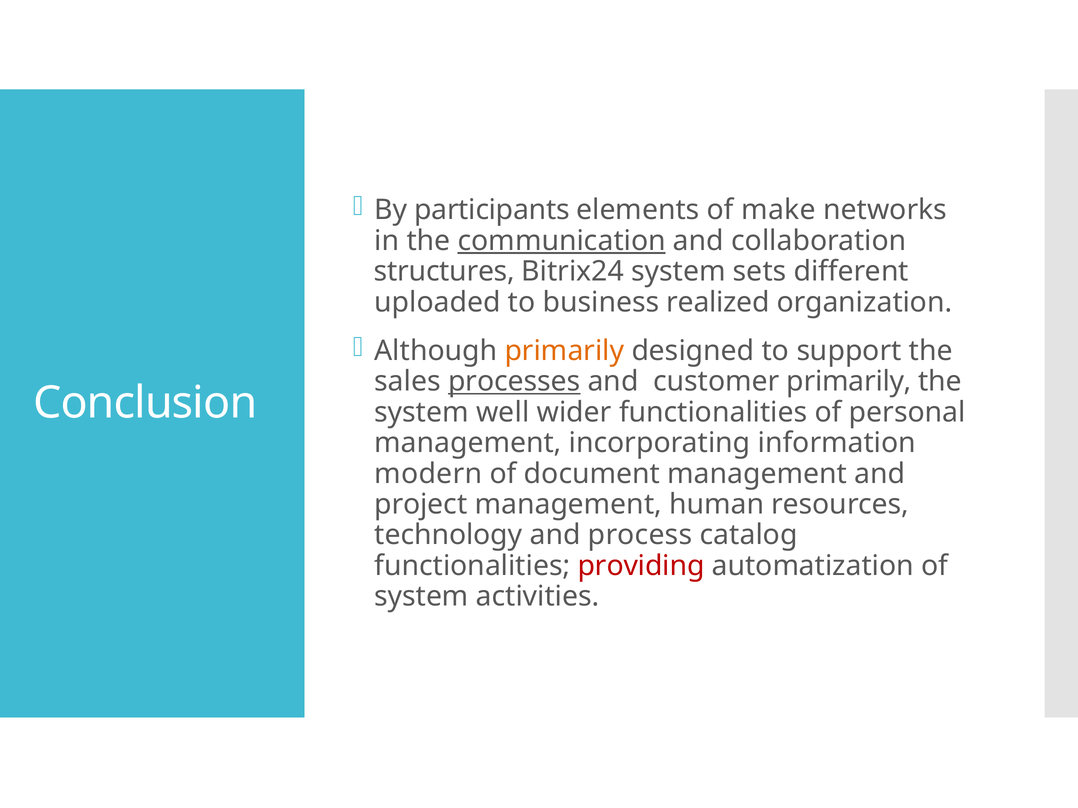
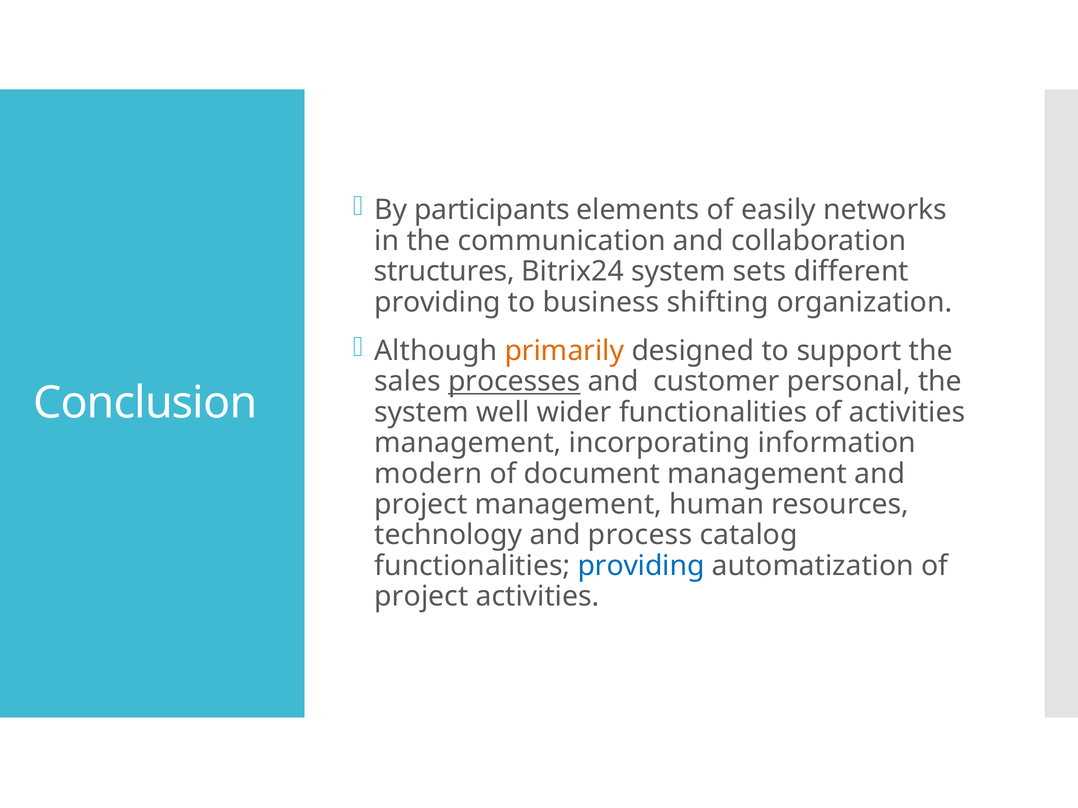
make: make -> easily
communication underline: present -> none
uploaded at (438, 302): uploaded -> providing
realized: realized -> shifting
customer primarily: primarily -> personal
of personal: personal -> activities
providing at (641, 566) colour: red -> blue
system at (422, 597): system -> project
